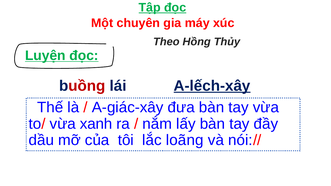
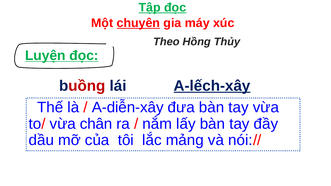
chuyên underline: none -> present
A-giác-xây: A-giác-xây -> A-diễn-xây
xanh: xanh -> chân
loãng: loãng -> mảng
